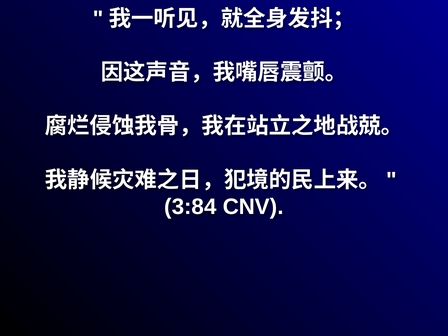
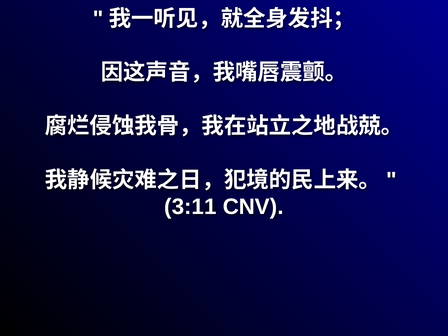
3:84: 3:84 -> 3:11
